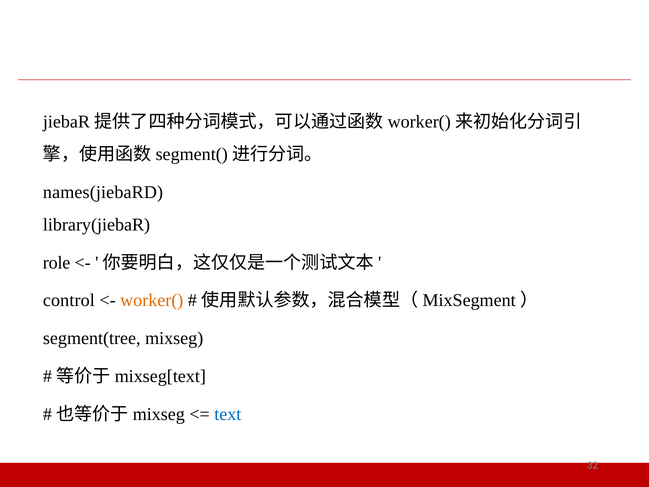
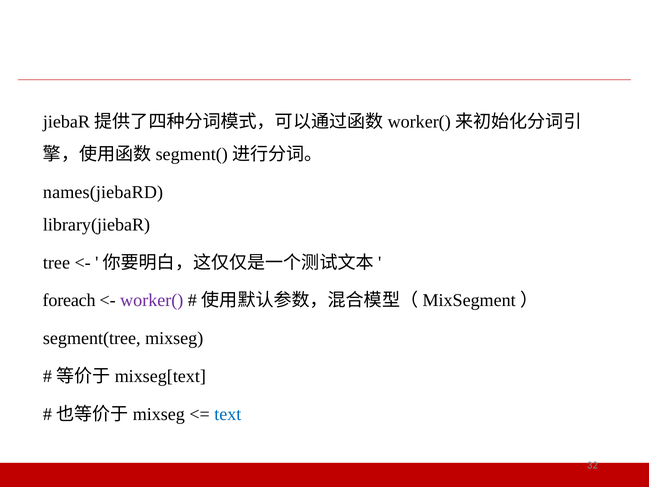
role: role -> tree
control: control -> foreach
worker( colour: orange -> purple
